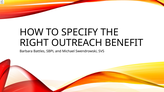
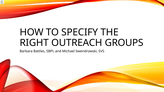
BENEFIT: BENEFIT -> GROUPS
